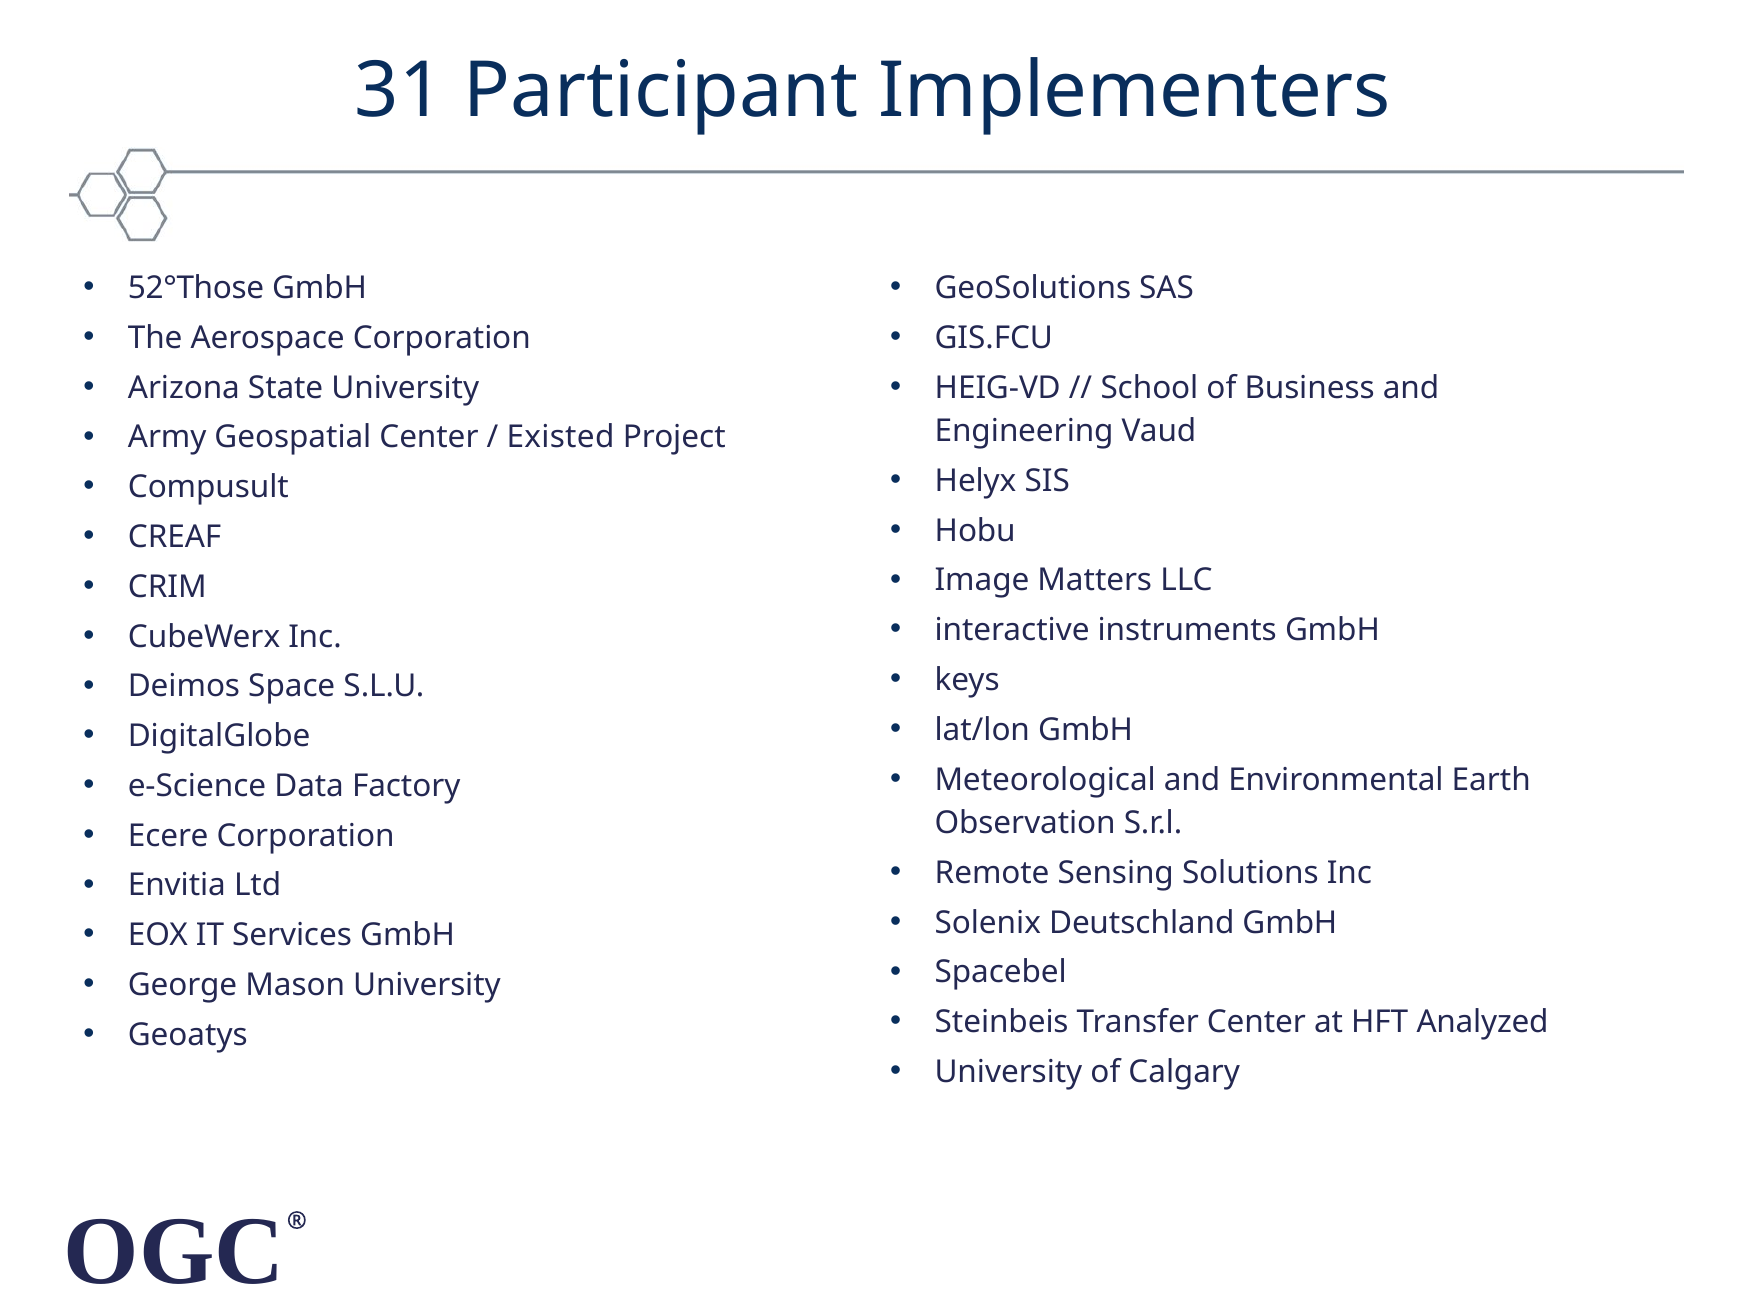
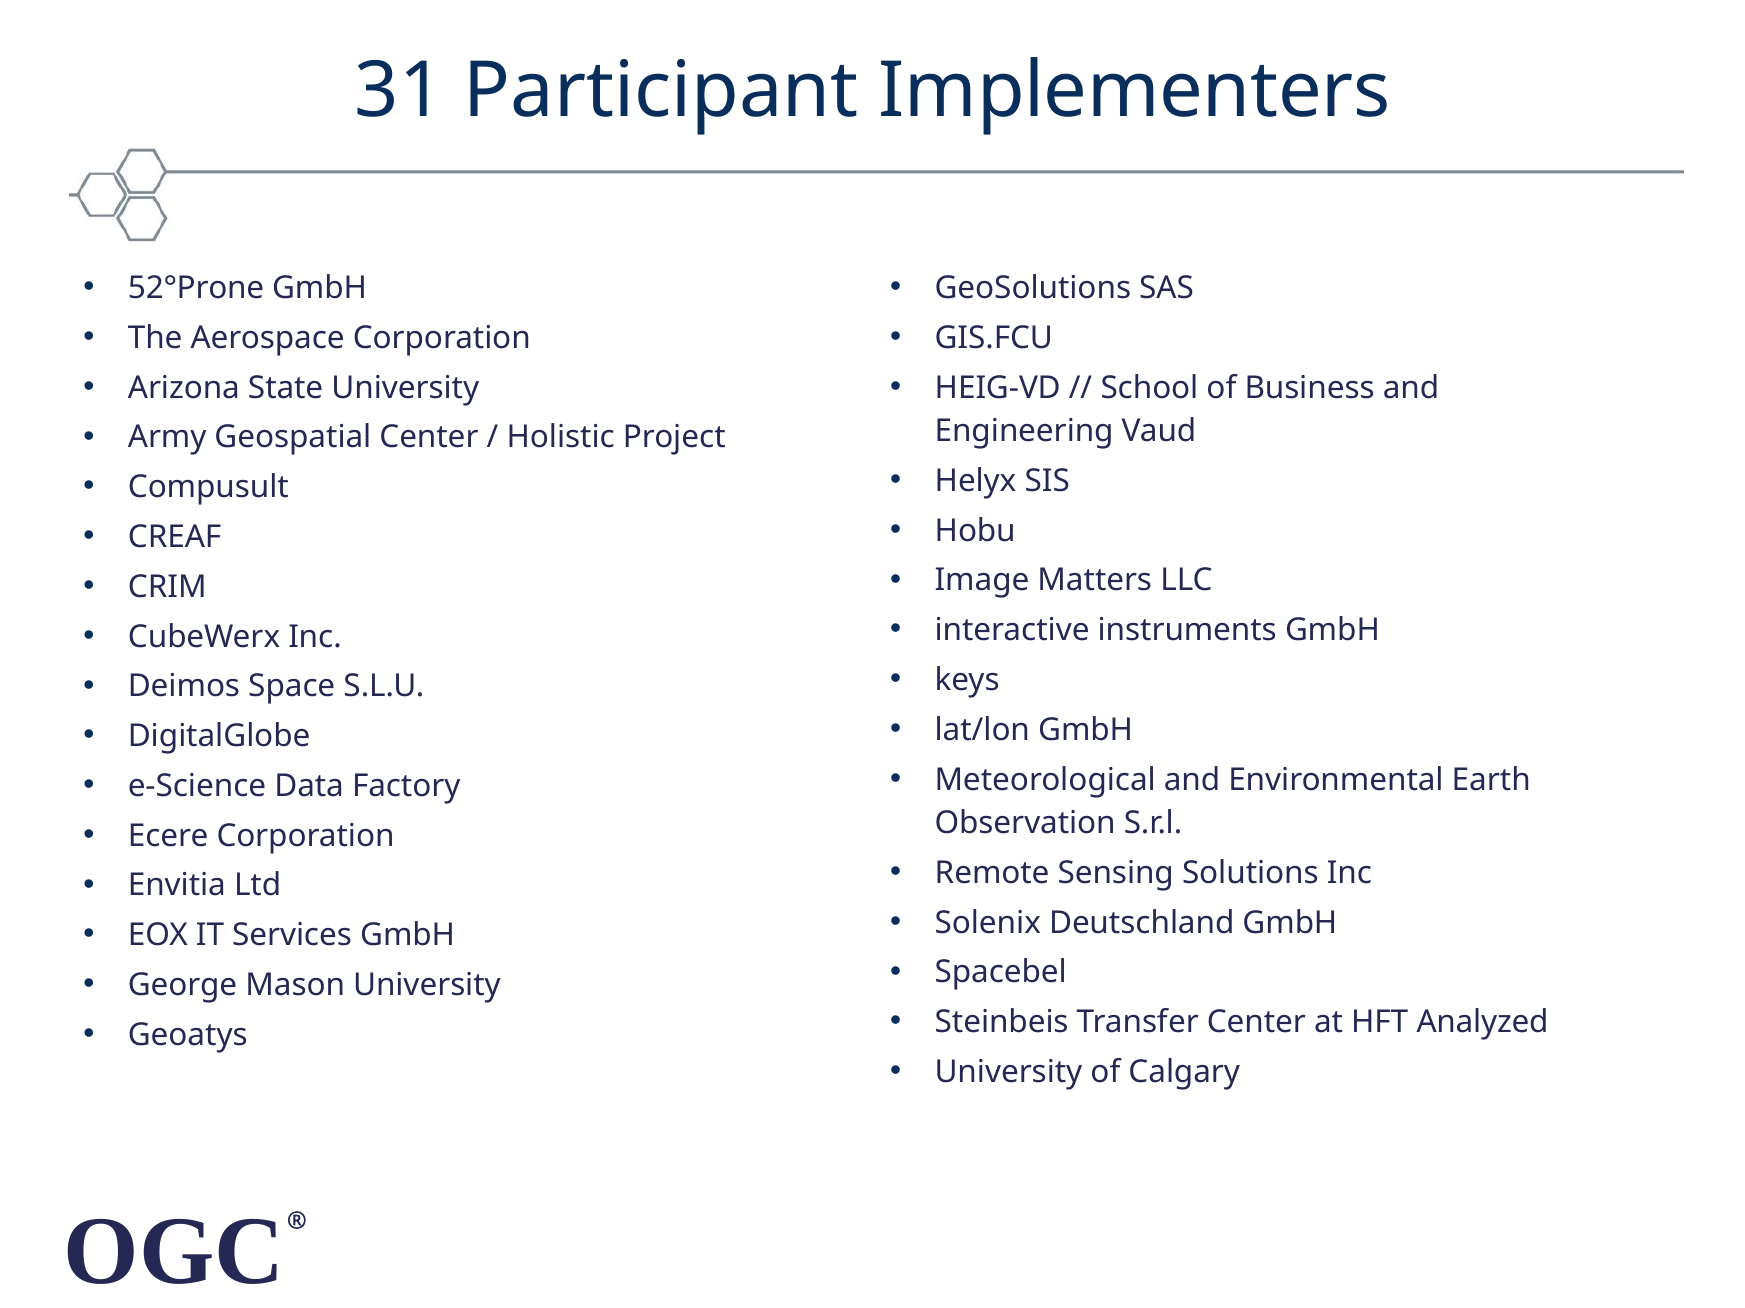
52°Those: 52°Those -> 52°Prone
Existed: Existed -> Holistic
